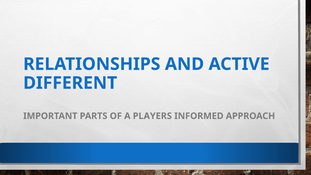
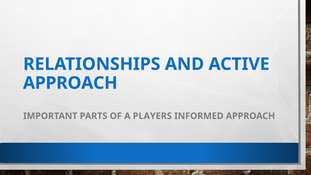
DIFFERENT at (70, 83): DIFFERENT -> APPROACH
